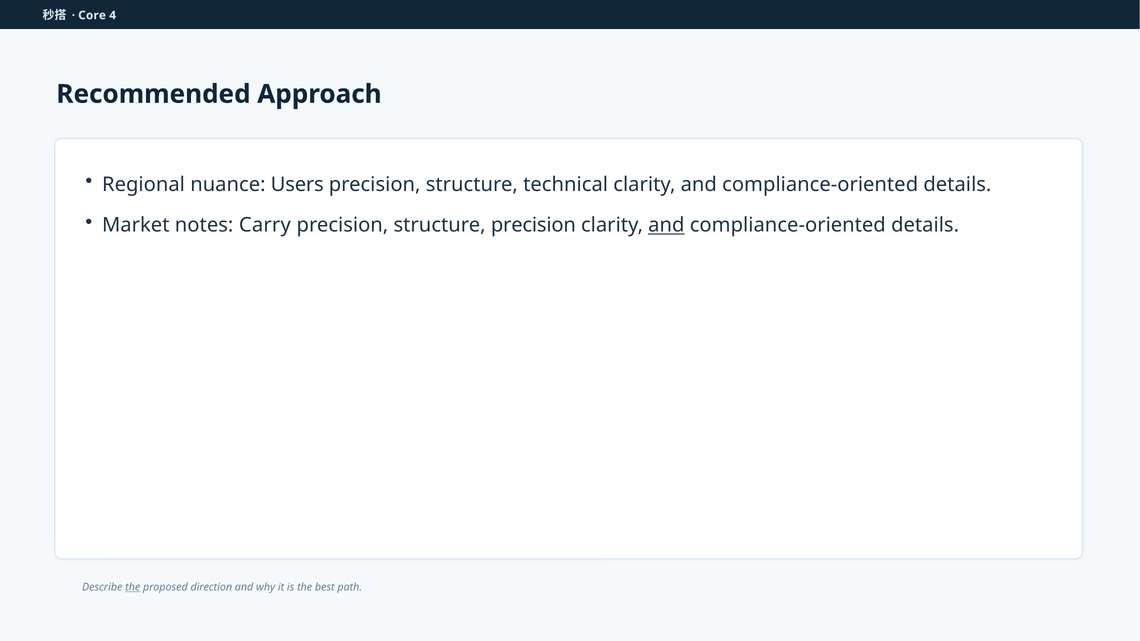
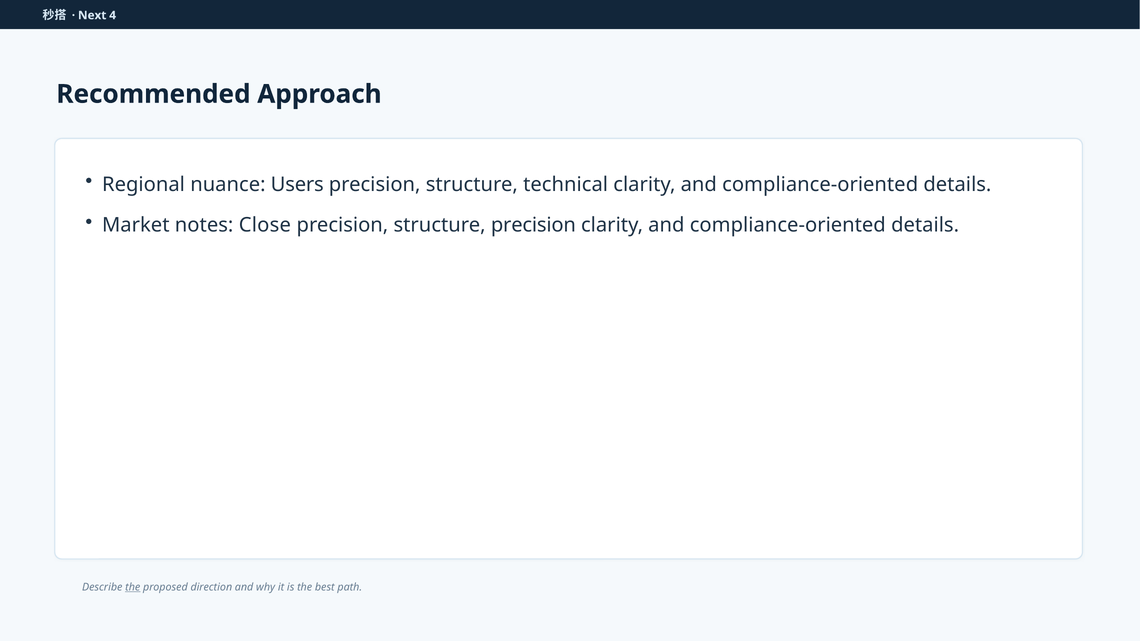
Core: Core -> Next
Carry: Carry -> Close
and at (666, 225) underline: present -> none
